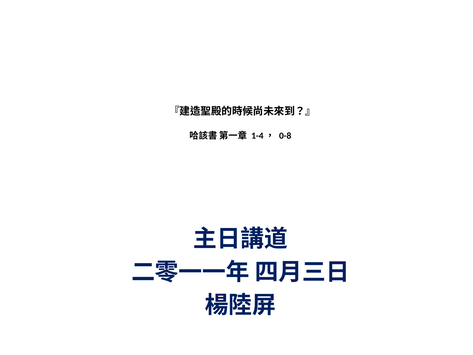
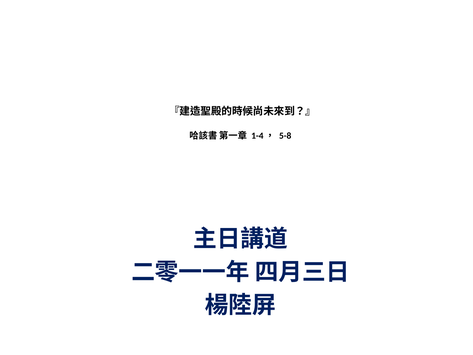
0-8: 0-8 -> 5-8
